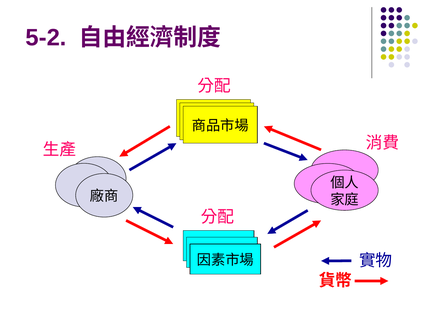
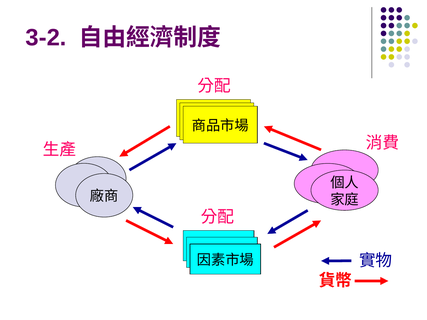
5-2: 5-2 -> 3-2
